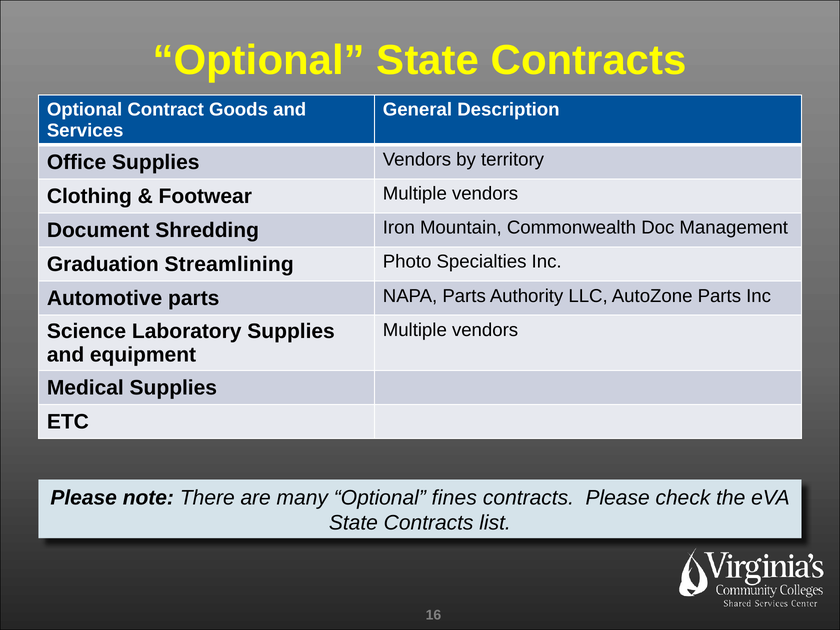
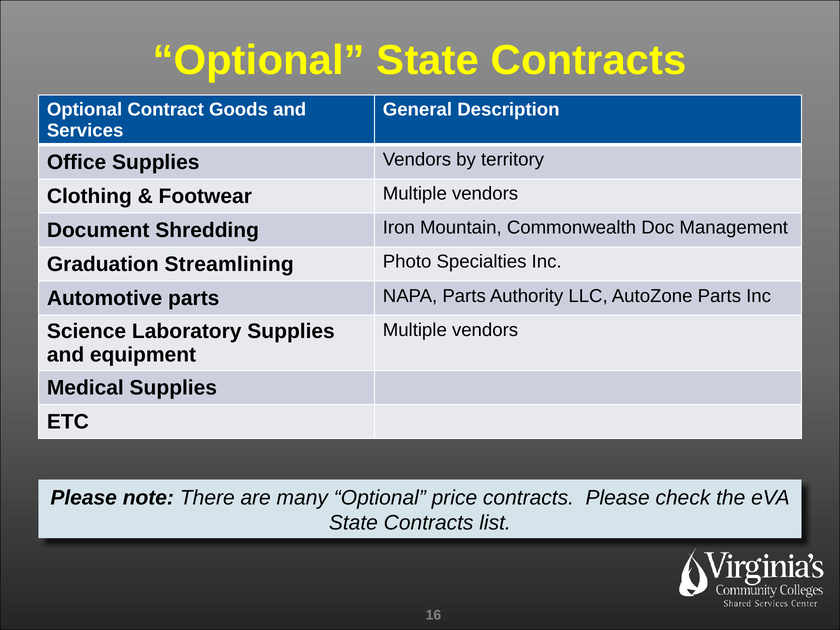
fines: fines -> price
